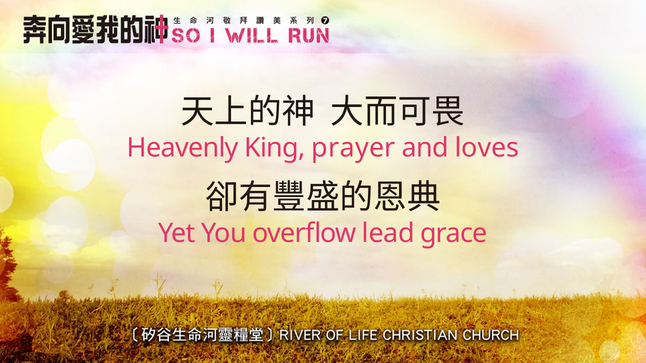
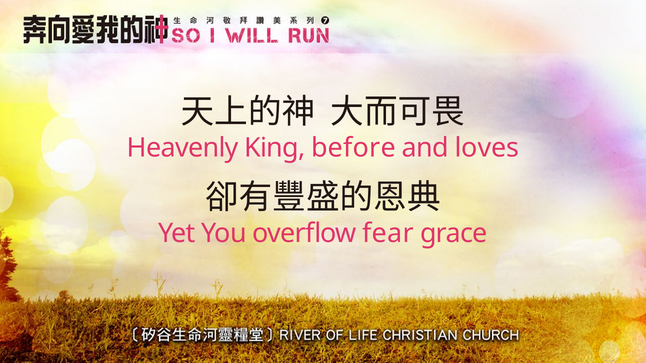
prayer: prayer -> before
lead: lead -> fear
